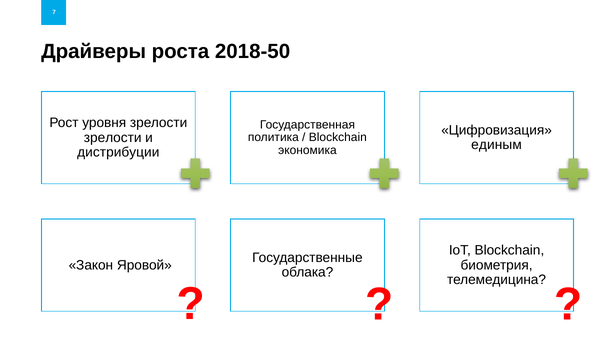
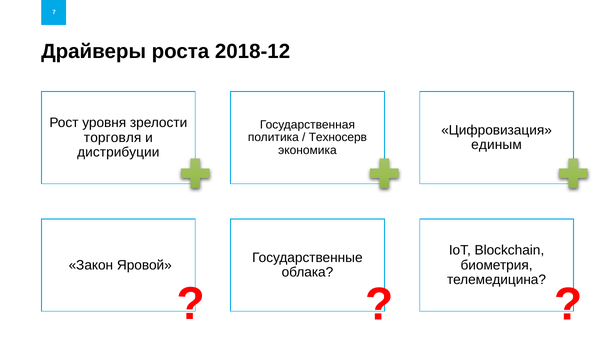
2018-50: 2018-50 -> 2018-12
зрелости at (113, 137): зрелости -> торговля
Blockchain at (338, 137): Blockchain -> Техносерв
